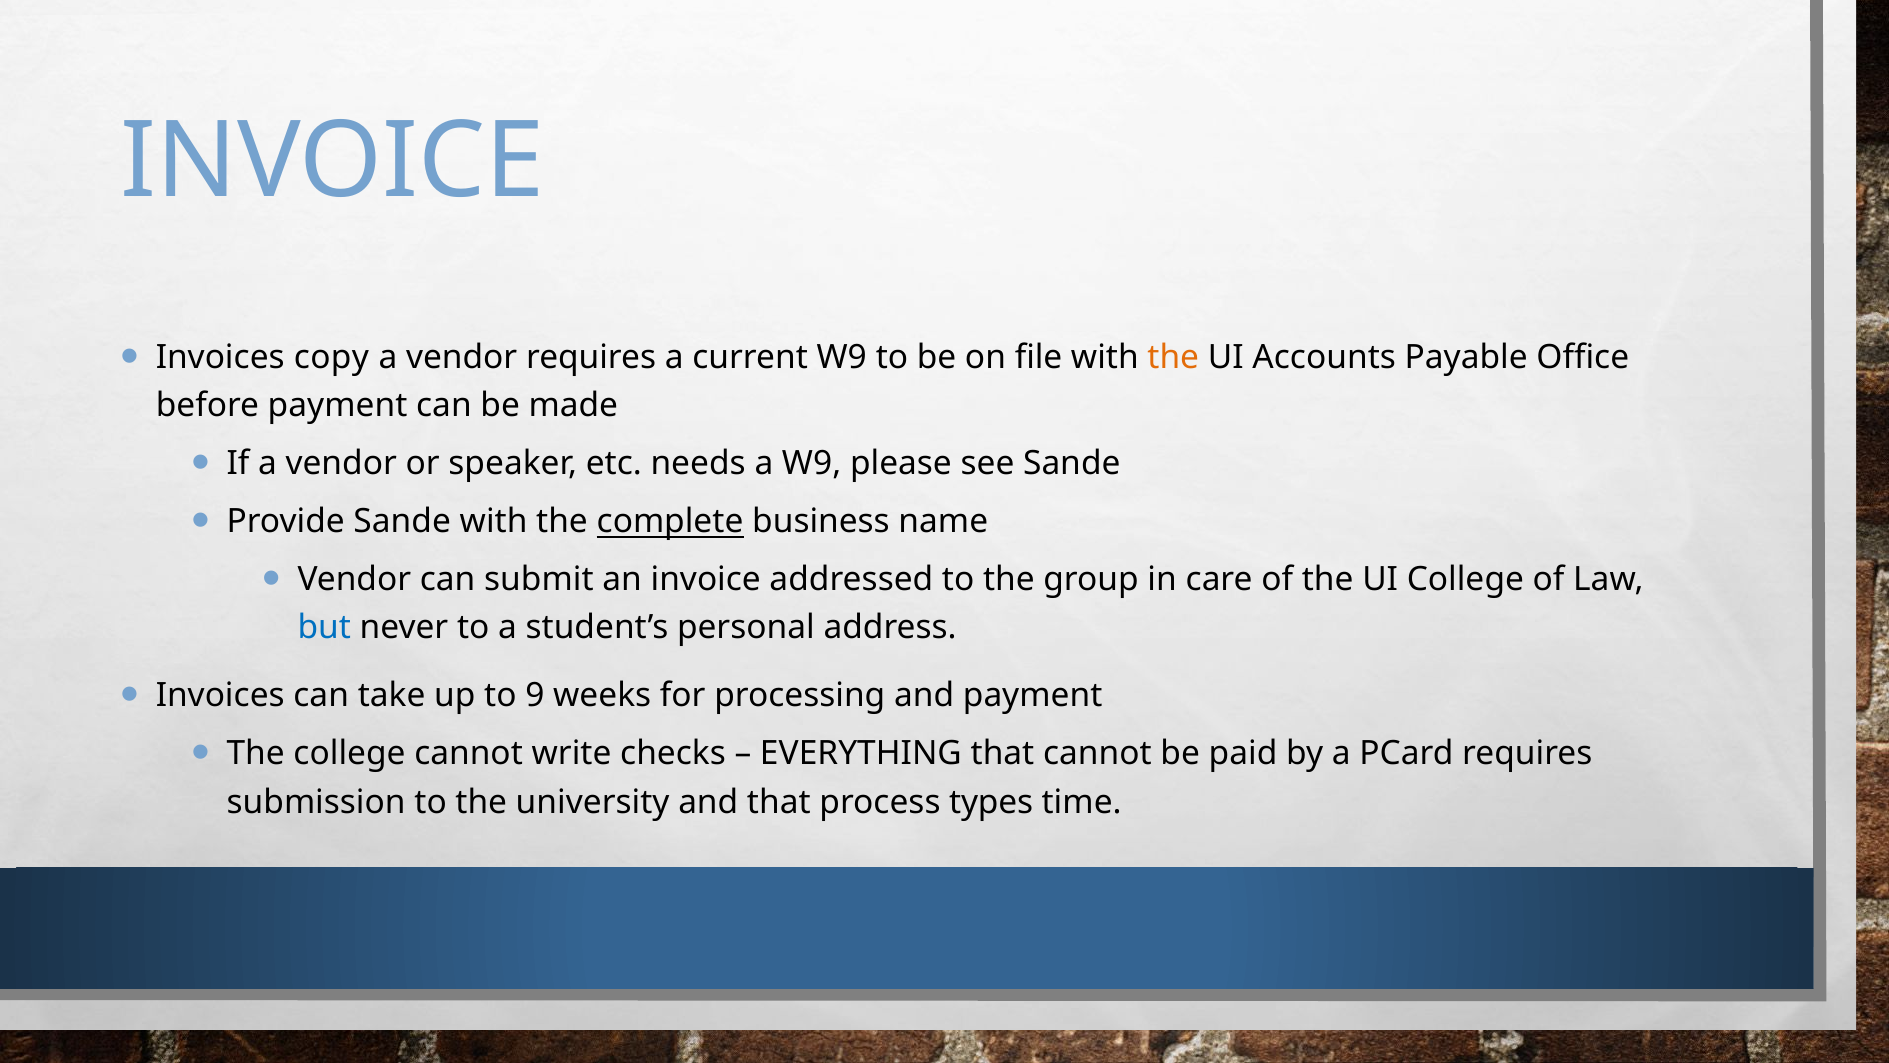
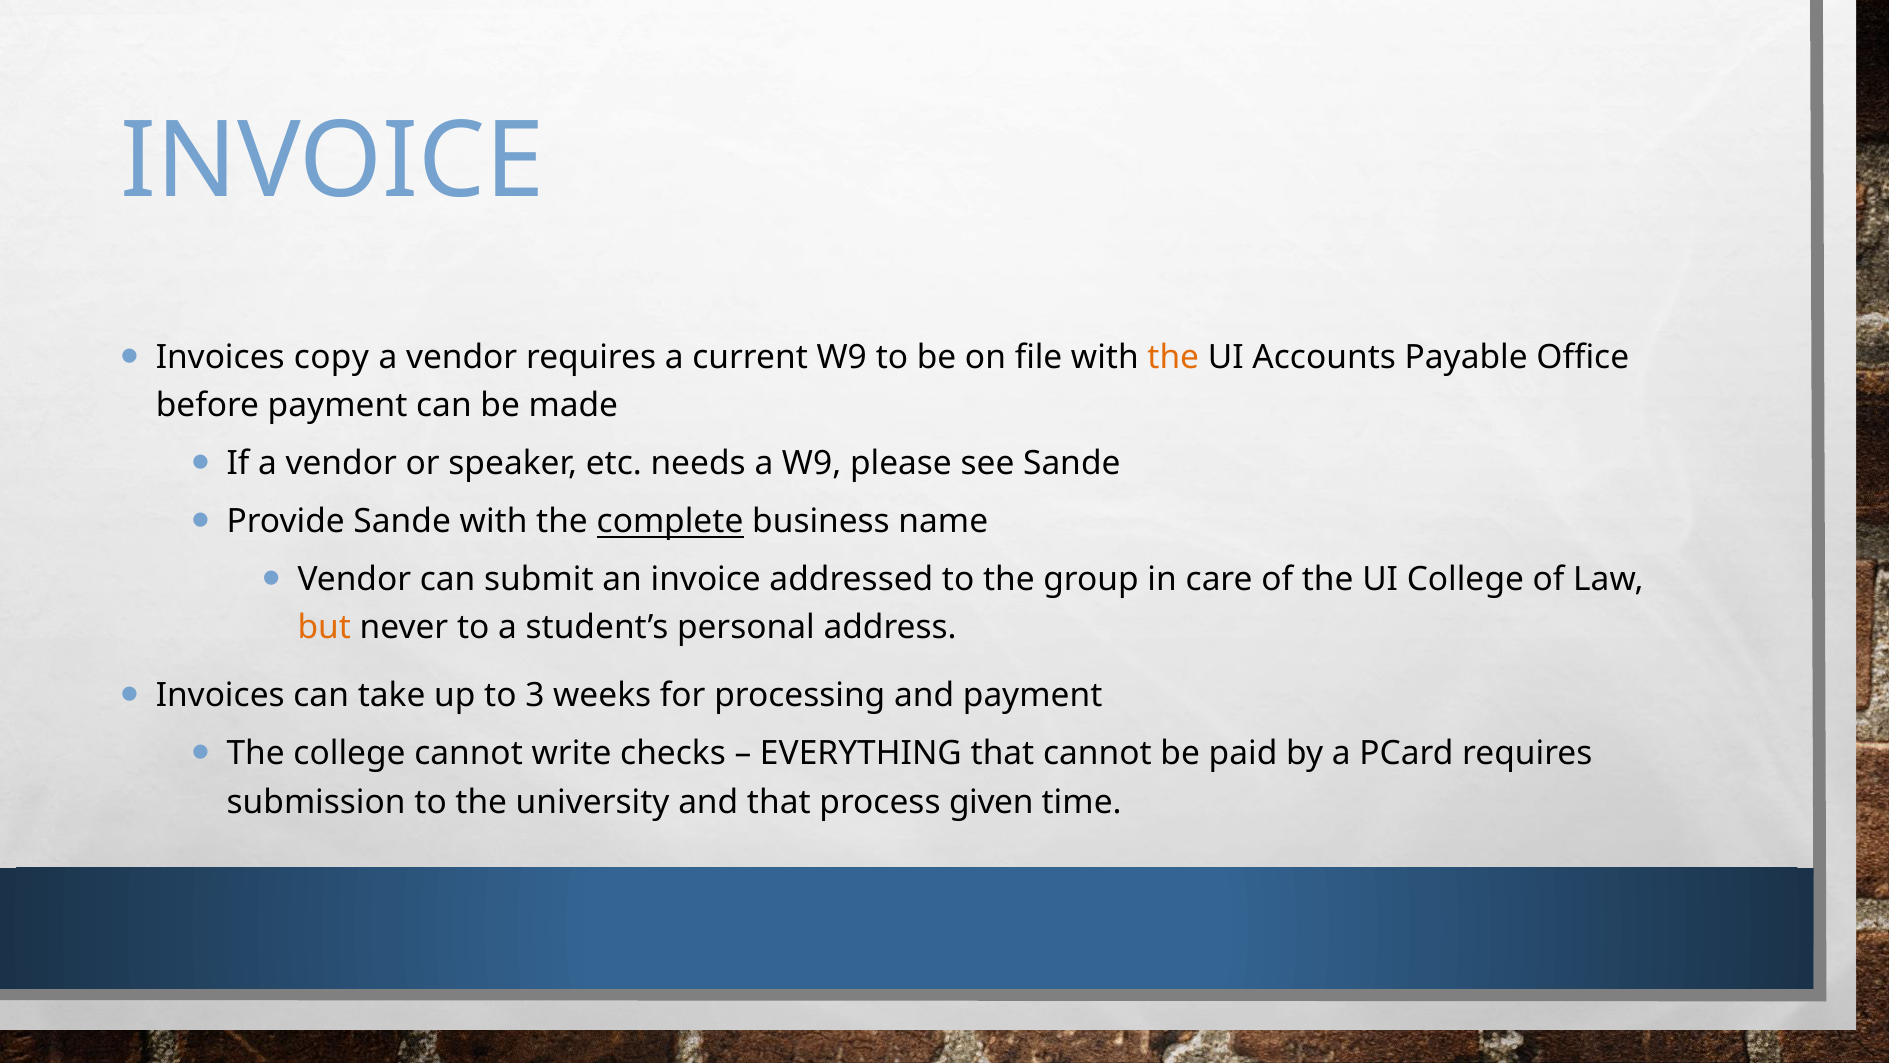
but colour: blue -> orange
9: 9 -> 3
types: types -> given
